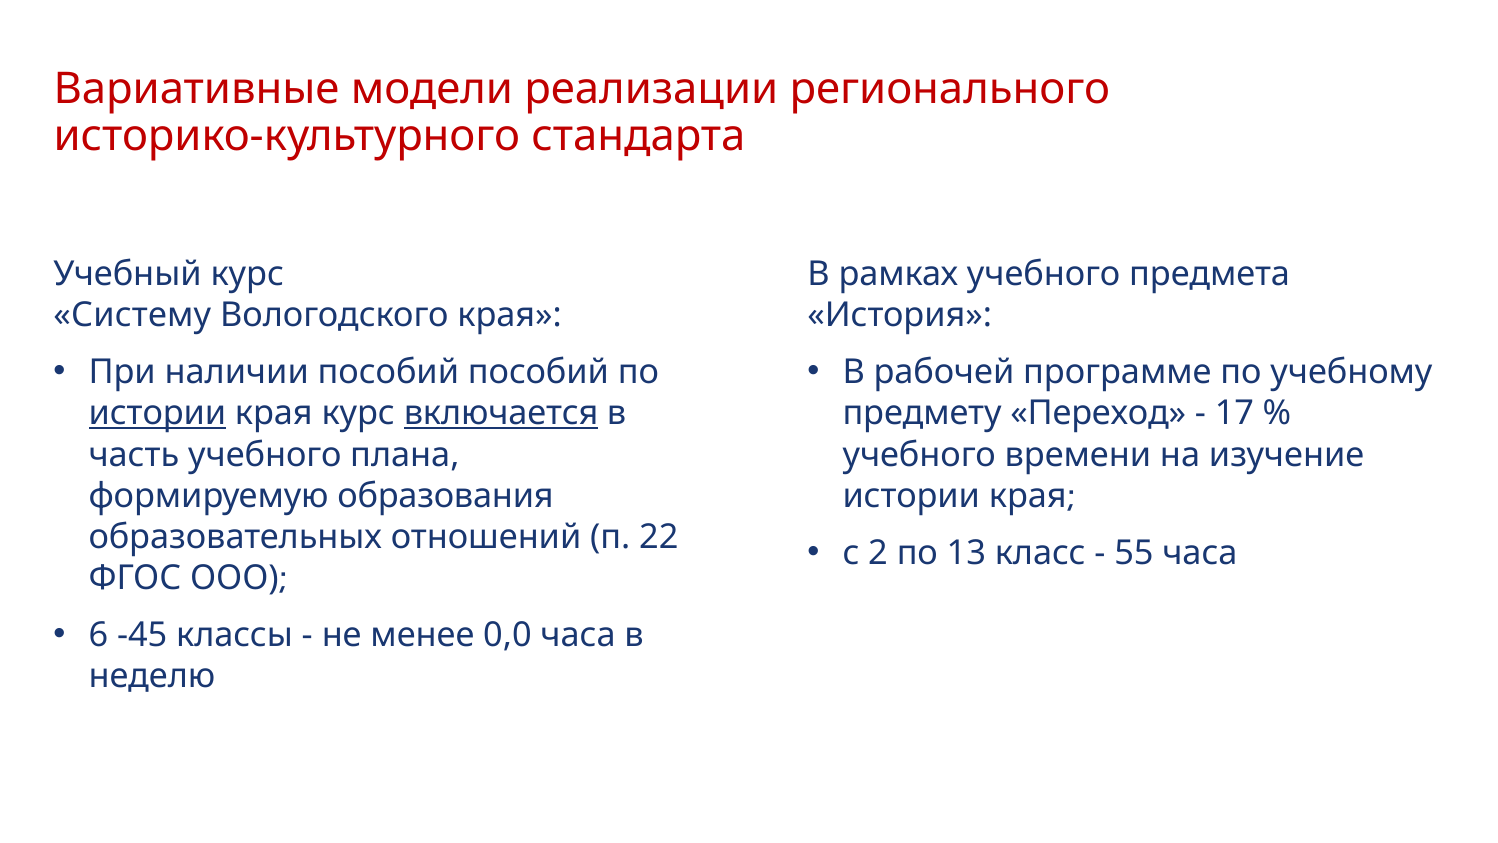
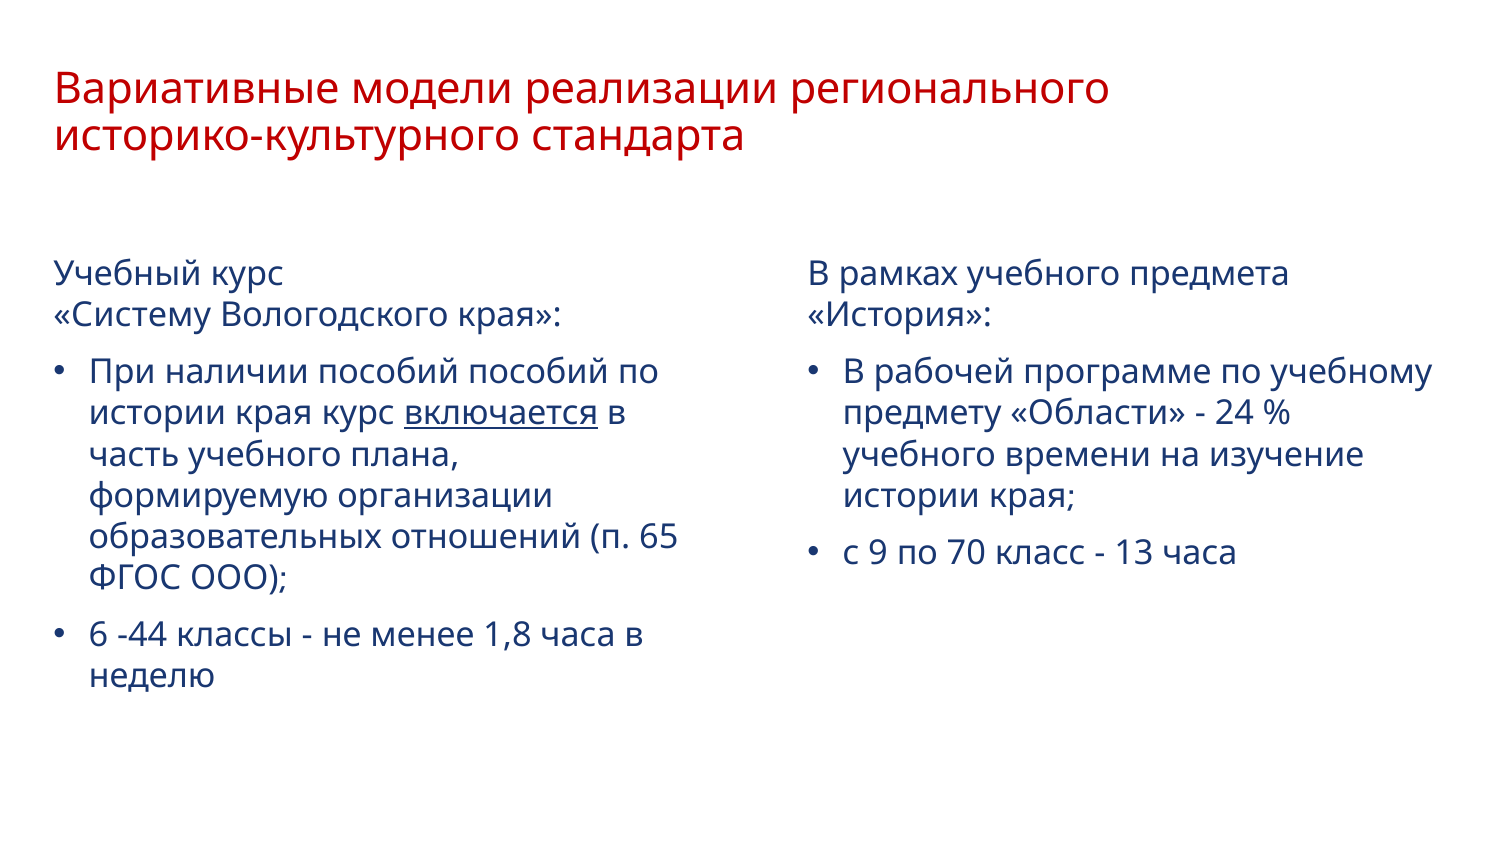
истории at (157, 413) underline: present -> none
Переход: Переход -> Области
17: 17 -> 24
образования: образования -> организации
22: 22 -> 65
2: 2 -> 9
13: 13 -> 70
55: 55 -> 13
-45: -45 -> -44
0,0: 0,0 -> 1,8
